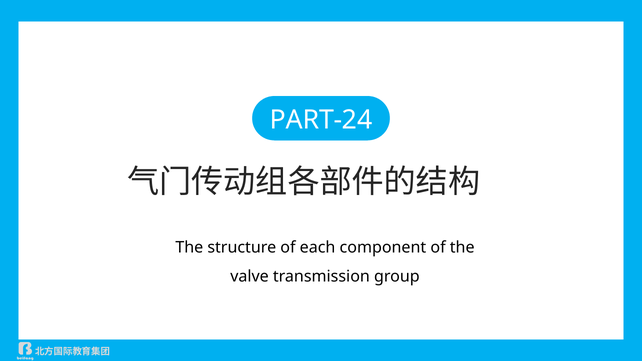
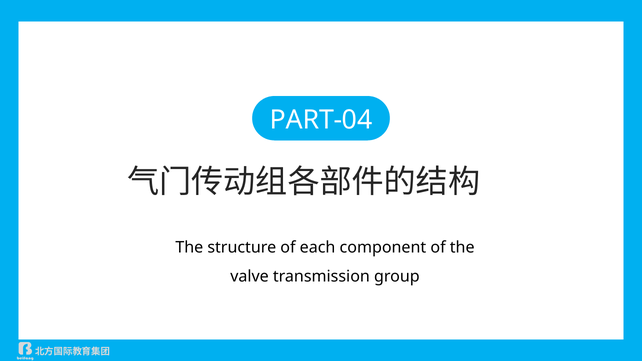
PART-24: PART-24 -> PART-04
